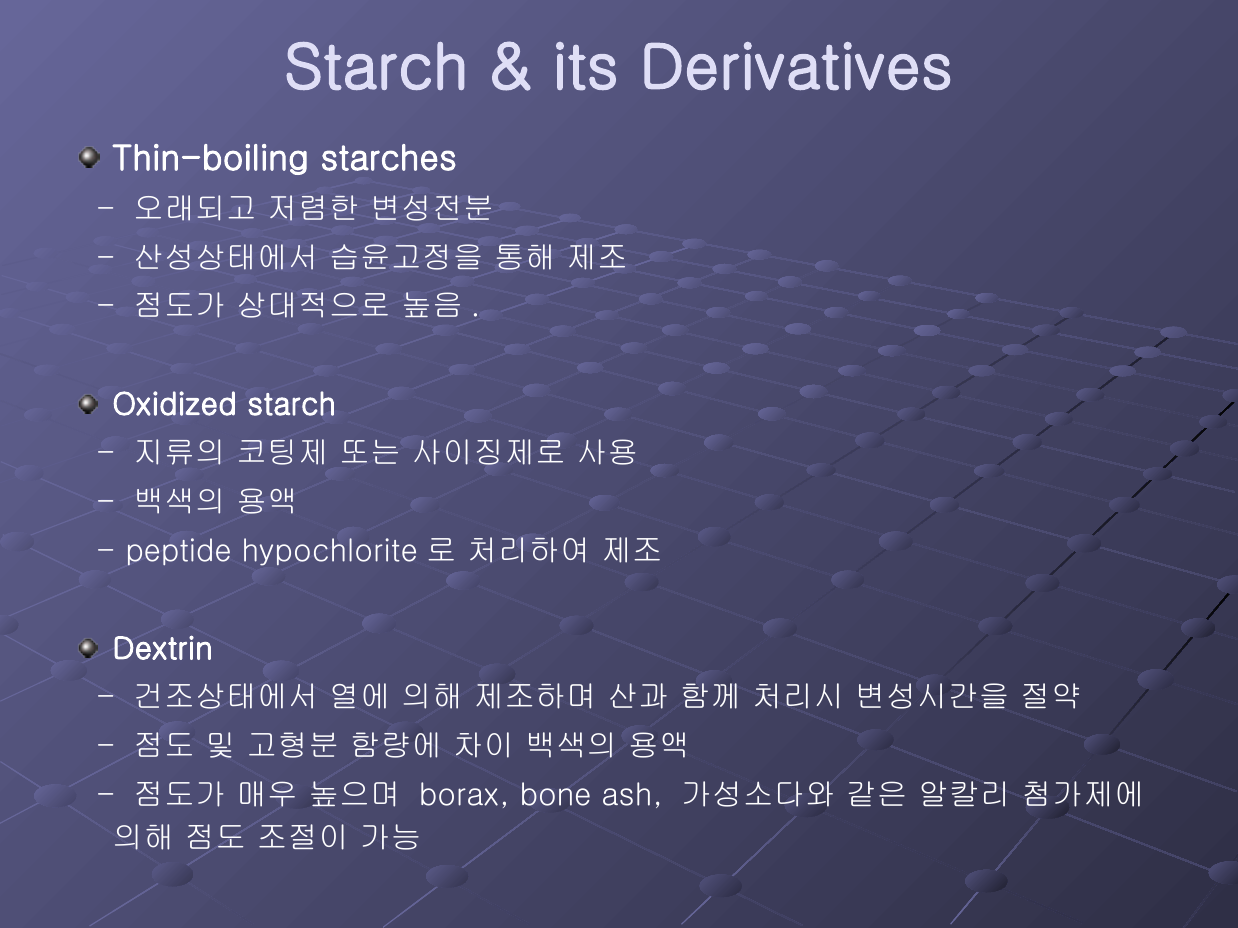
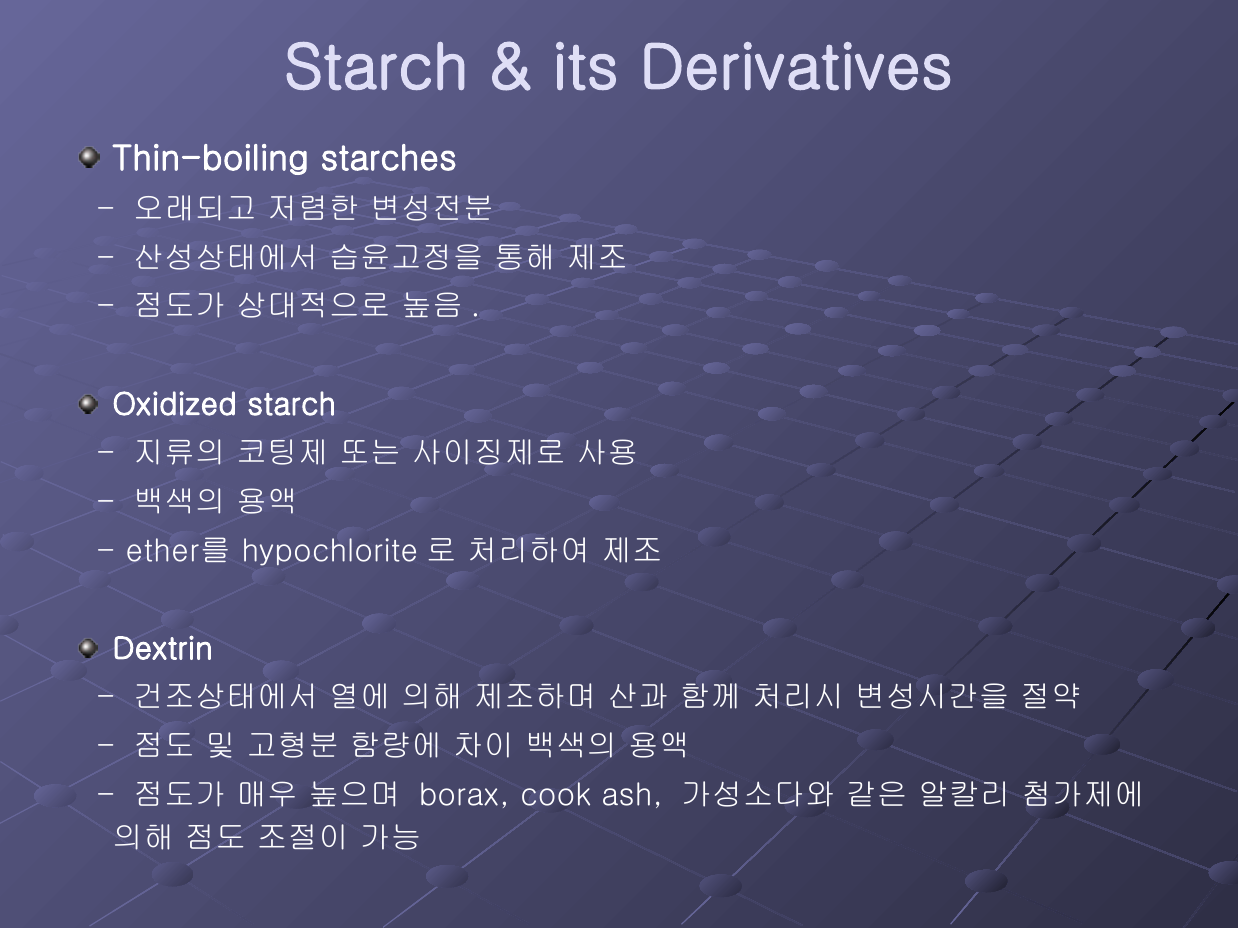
peptide: peptide -> ether를
bone: bone -> cook
